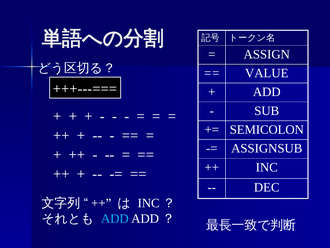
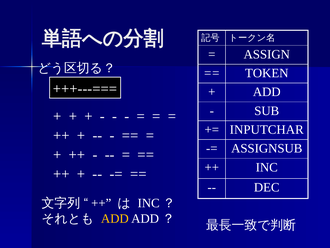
VALUE: VALUE -> TOKEN
SEMICOLON: SEMICOLON -> INPUTCHAR
ADD at (115, 218) colour: light blue -> yellow
